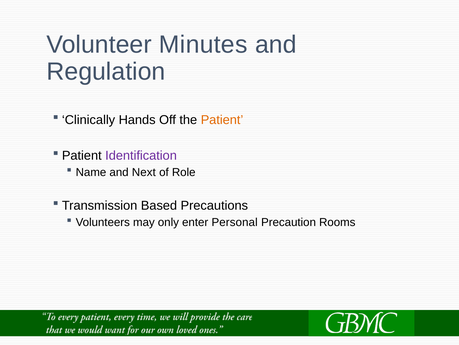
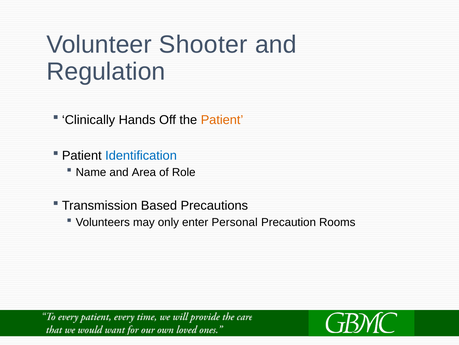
Minutes: Minutes -> Shooter
Identification colour: purple -> blue
Next: Next -> Area
